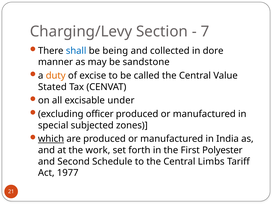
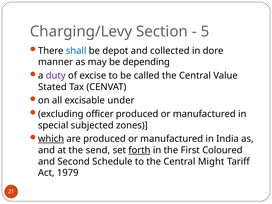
7: 7 -> 5
being: being -> depot
sandstone: sandstone -> depending
duty colour: orange -> purple
work: work -> send
forth underline: none -> present
Polyester: Polyester -> Coloured
Limbs: Limbs -> Might
1977: 1977 -> 1979
